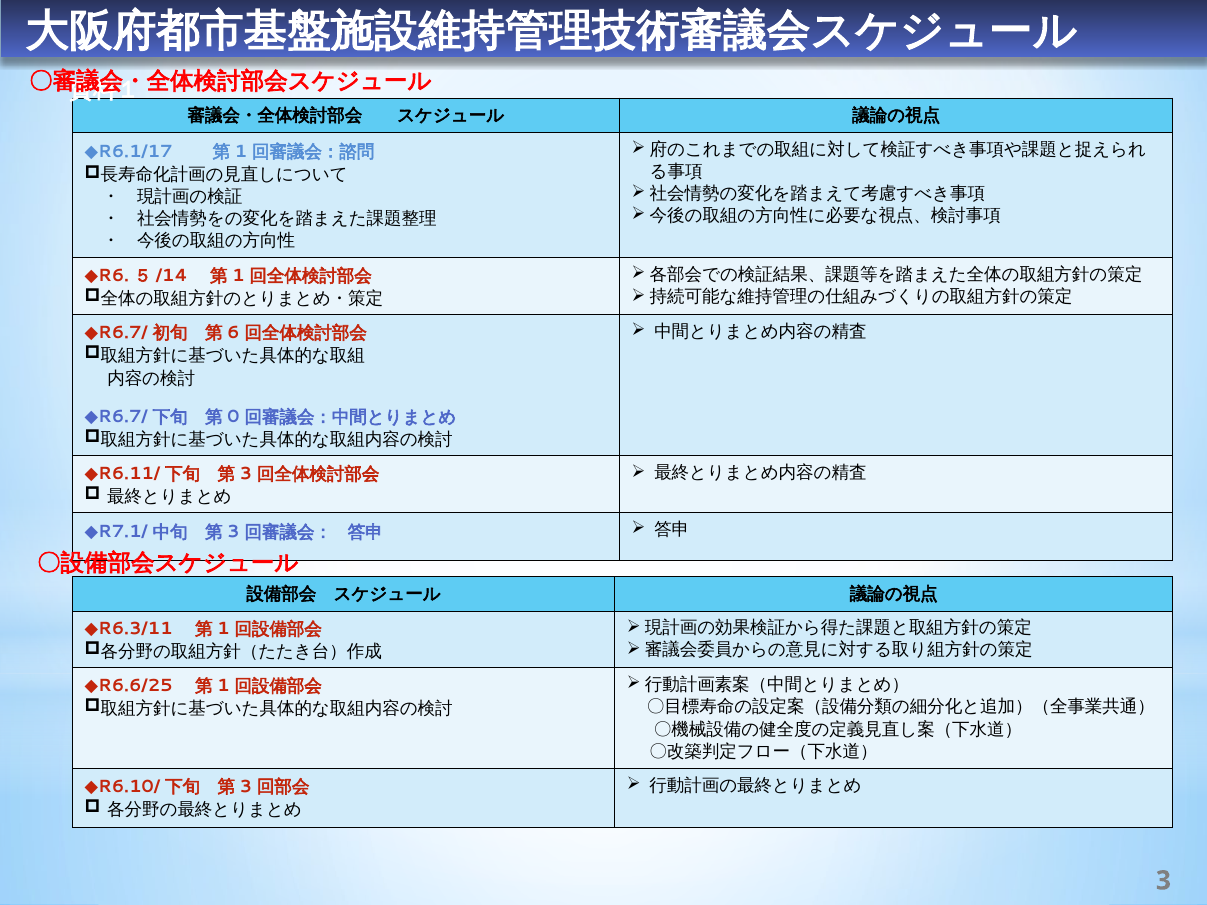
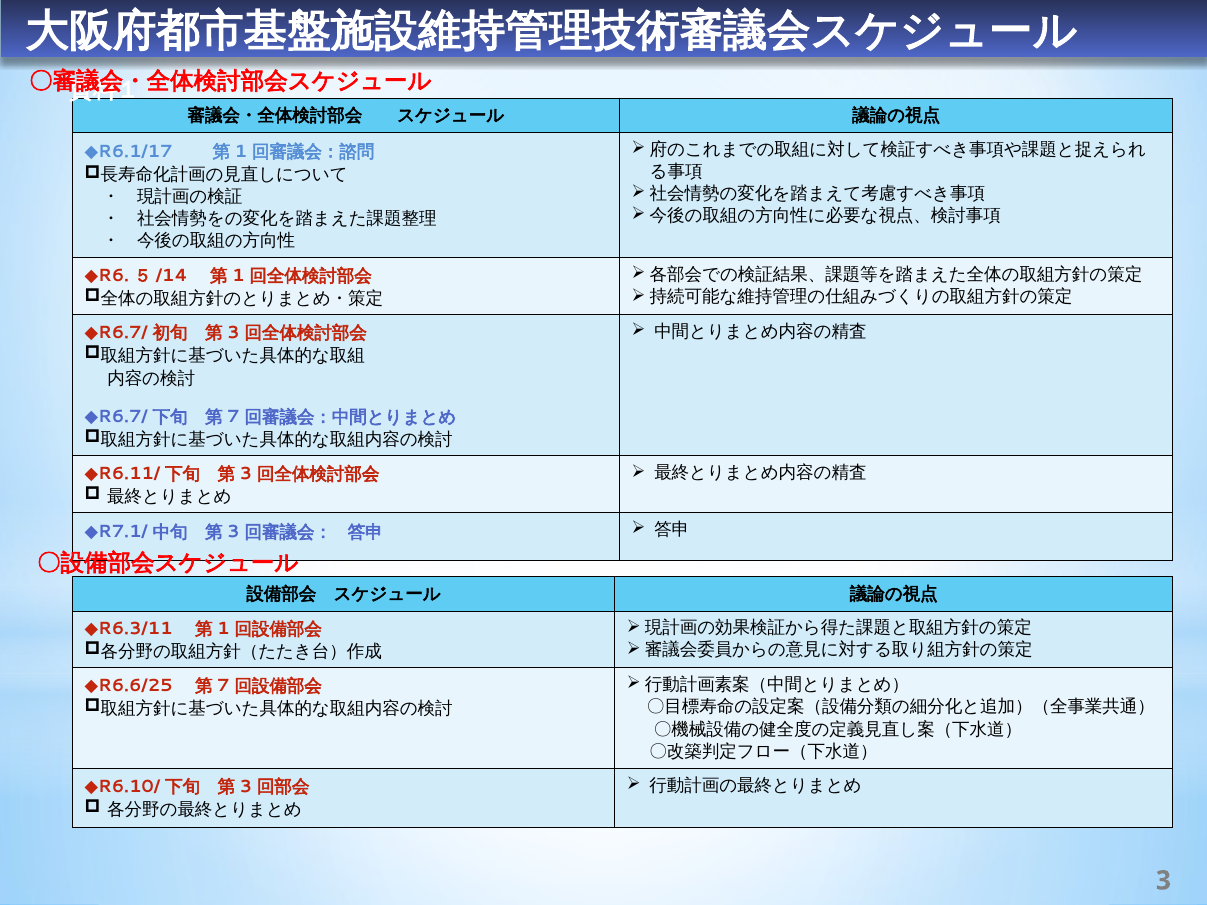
6 at (233, 333): 6 -> 3
0 at (233, 417): 0 -> 7
1 at (223, 686): 1 -> 7
